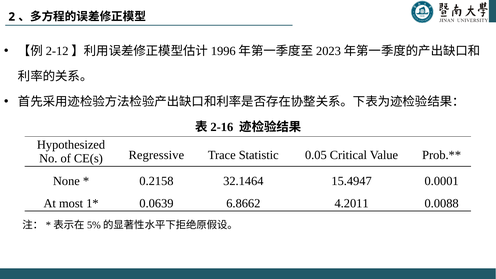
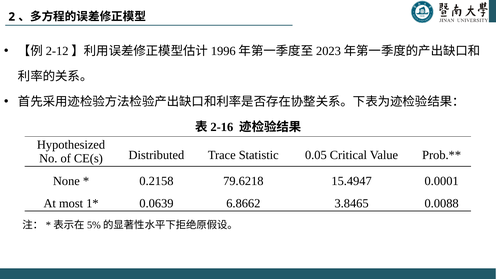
Regressive: Regressive -> Distributed
32.1464: 32.1464 -> 79.6218
4.2011: 4.2011 -> 3.8465
